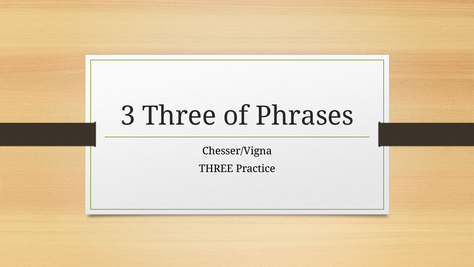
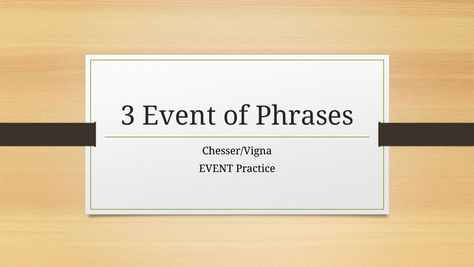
3 Three: Three -> Event
THREE at (216, 168): THREE -> EVENT
